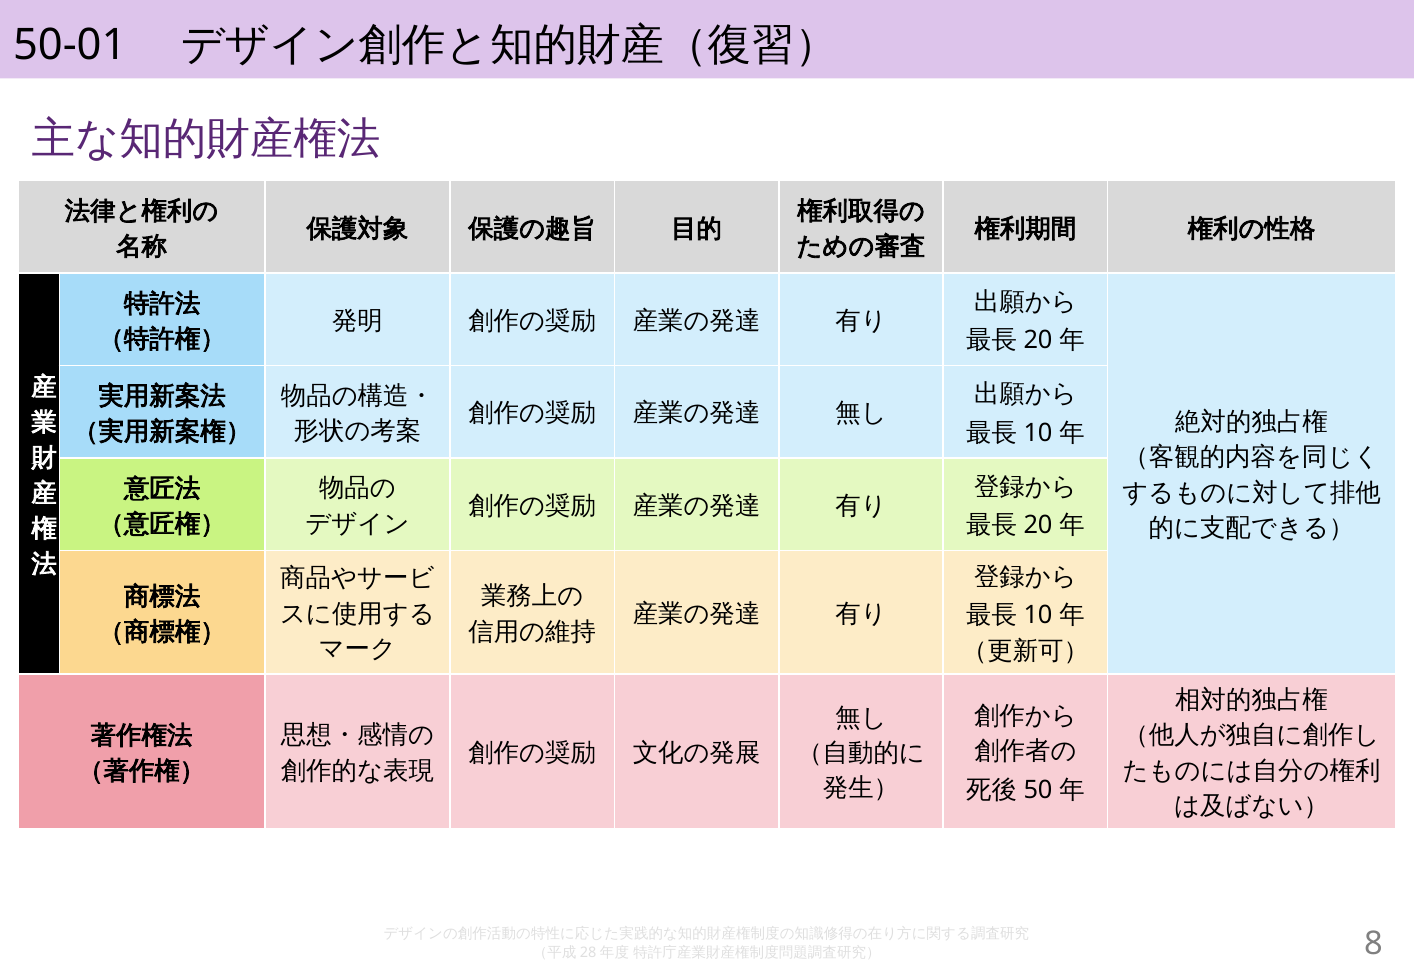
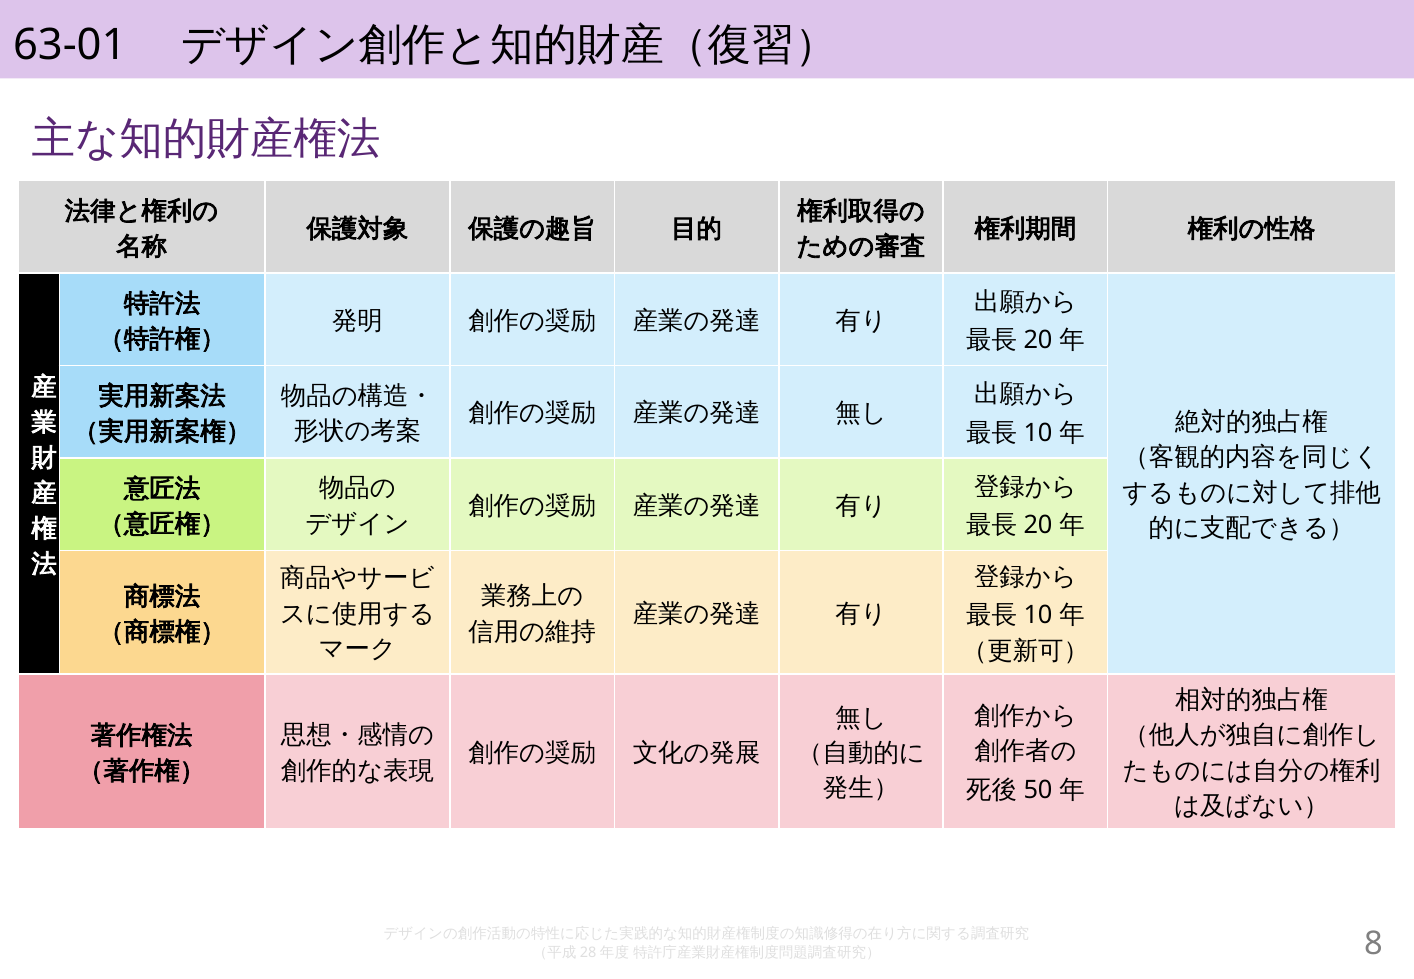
50-01: 50-01 -> 63-01
